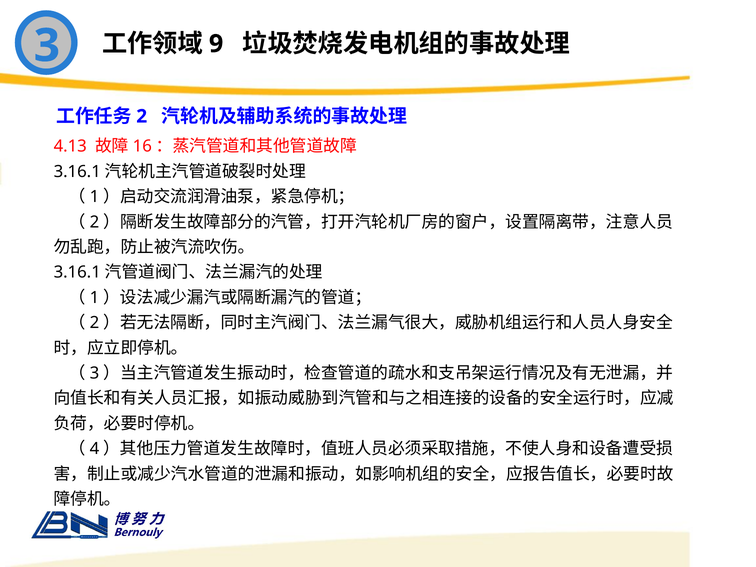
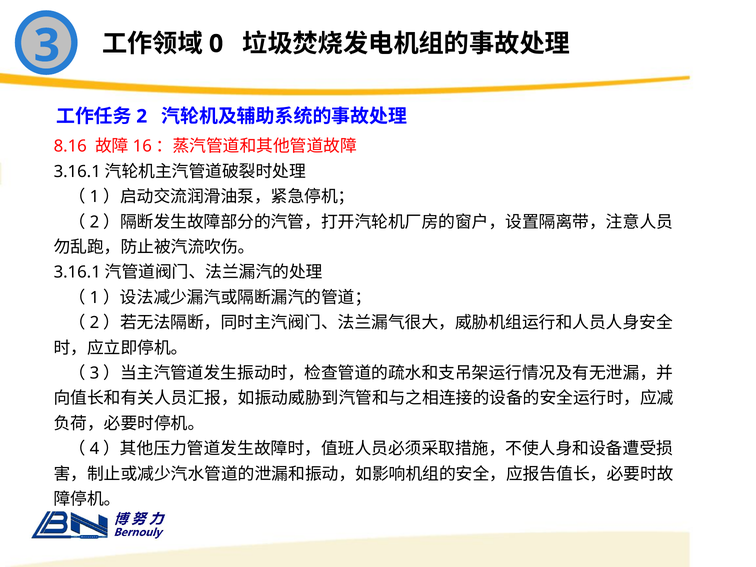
9: 9 -> 0
4.13: 4.13 -> 8.16
